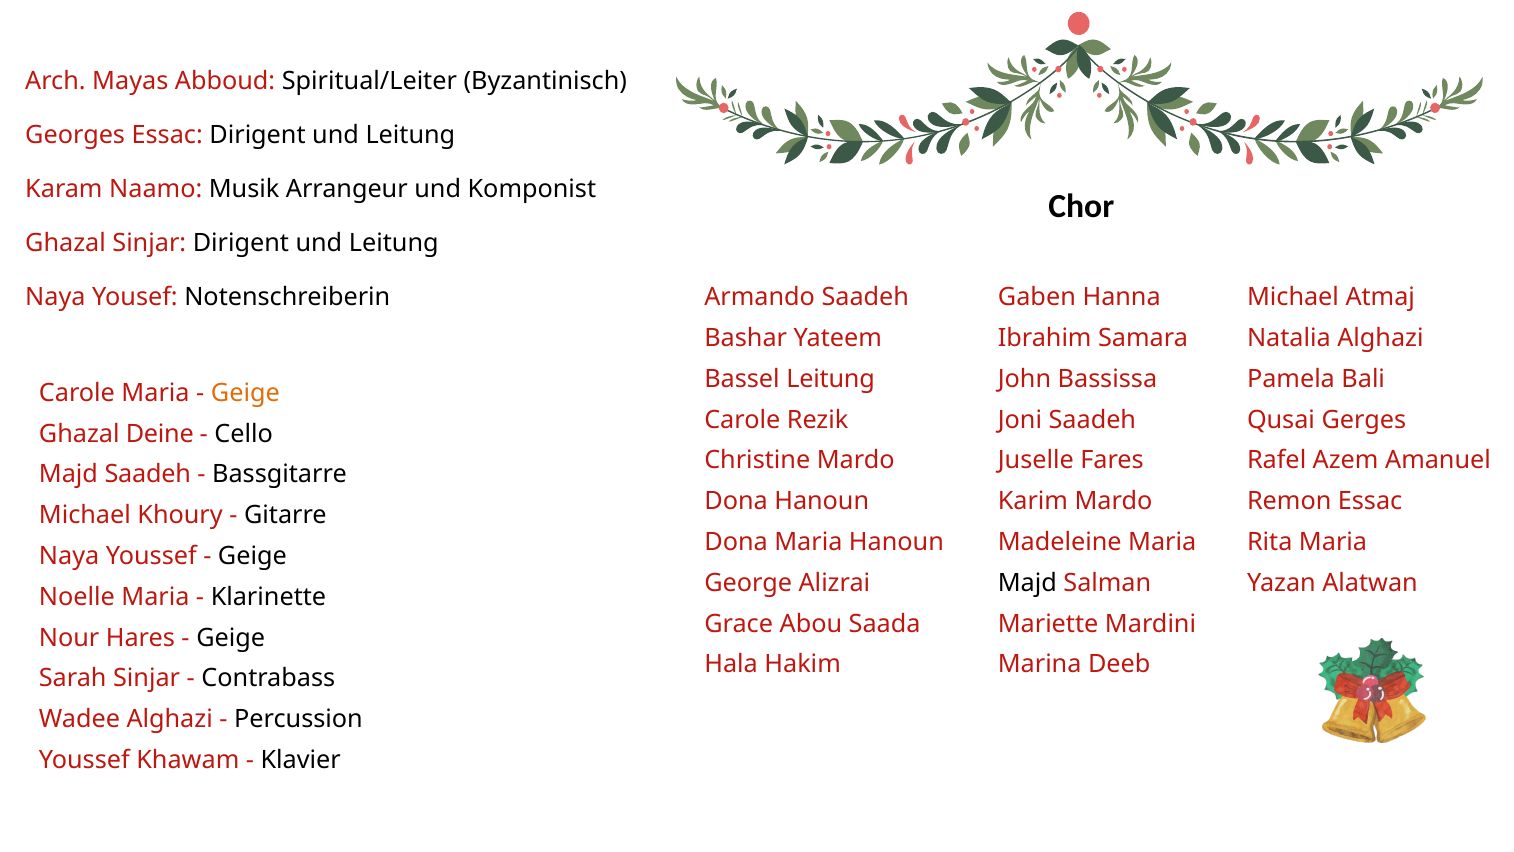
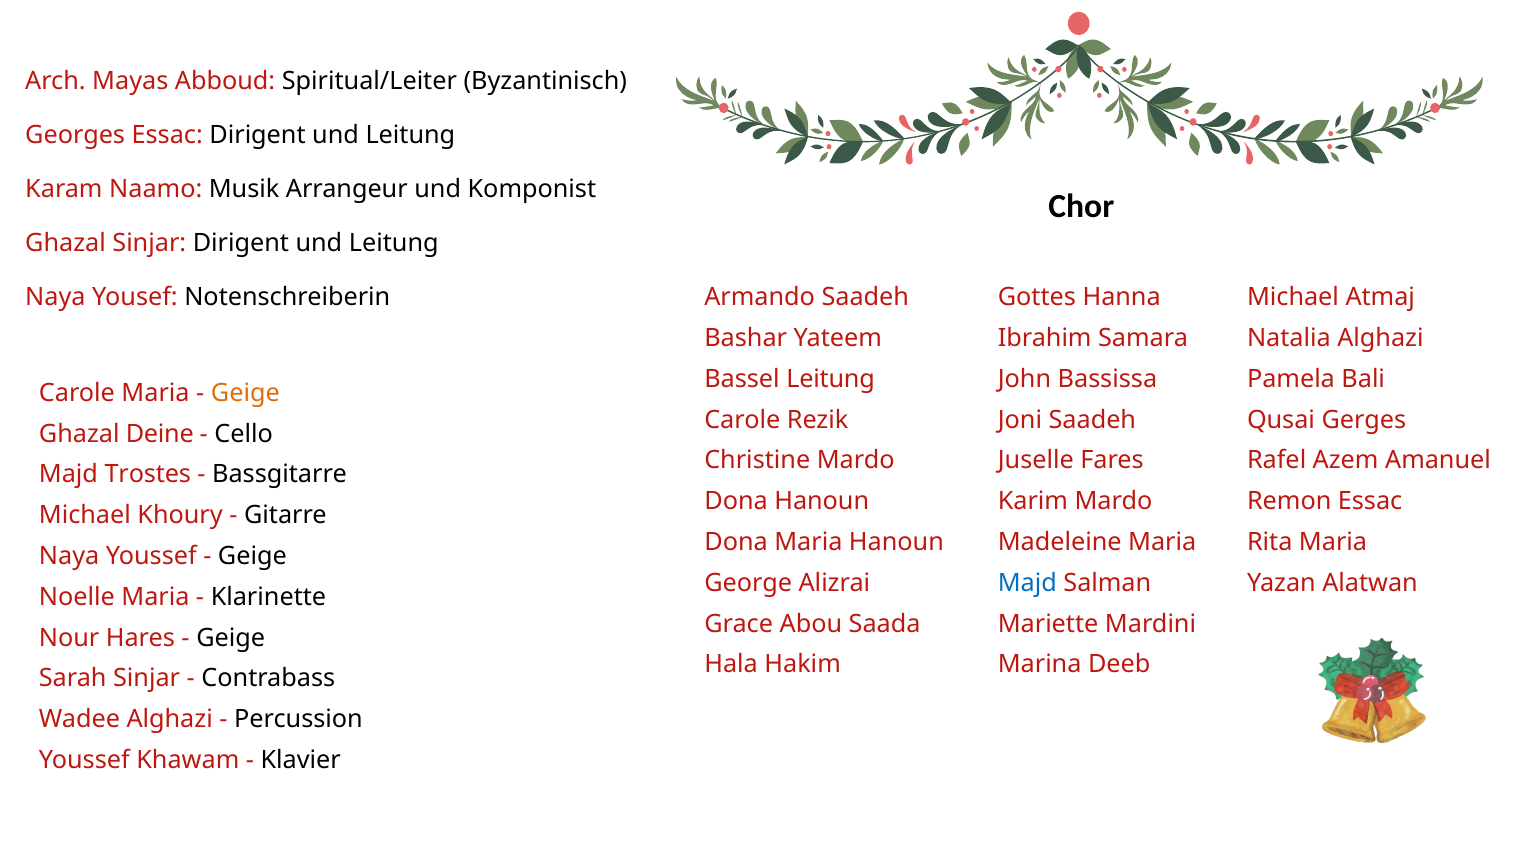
Gaben: Gaben -> Gottes
Majd Saadeh: Saadeh -> Trostes
Majd at (1027, 583) colour: black -> blue
